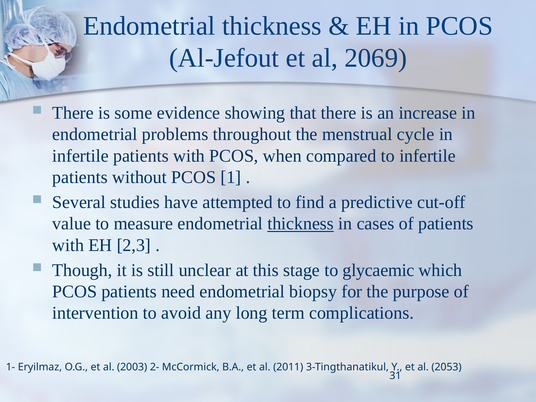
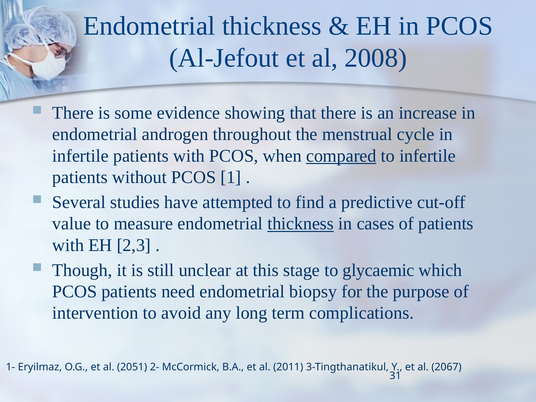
2069: 2069 -> 2008
problems: problems -> androgen
compared underline: none -> present
2003: 2003 -> 2051
2053: 2053 -> 2067
